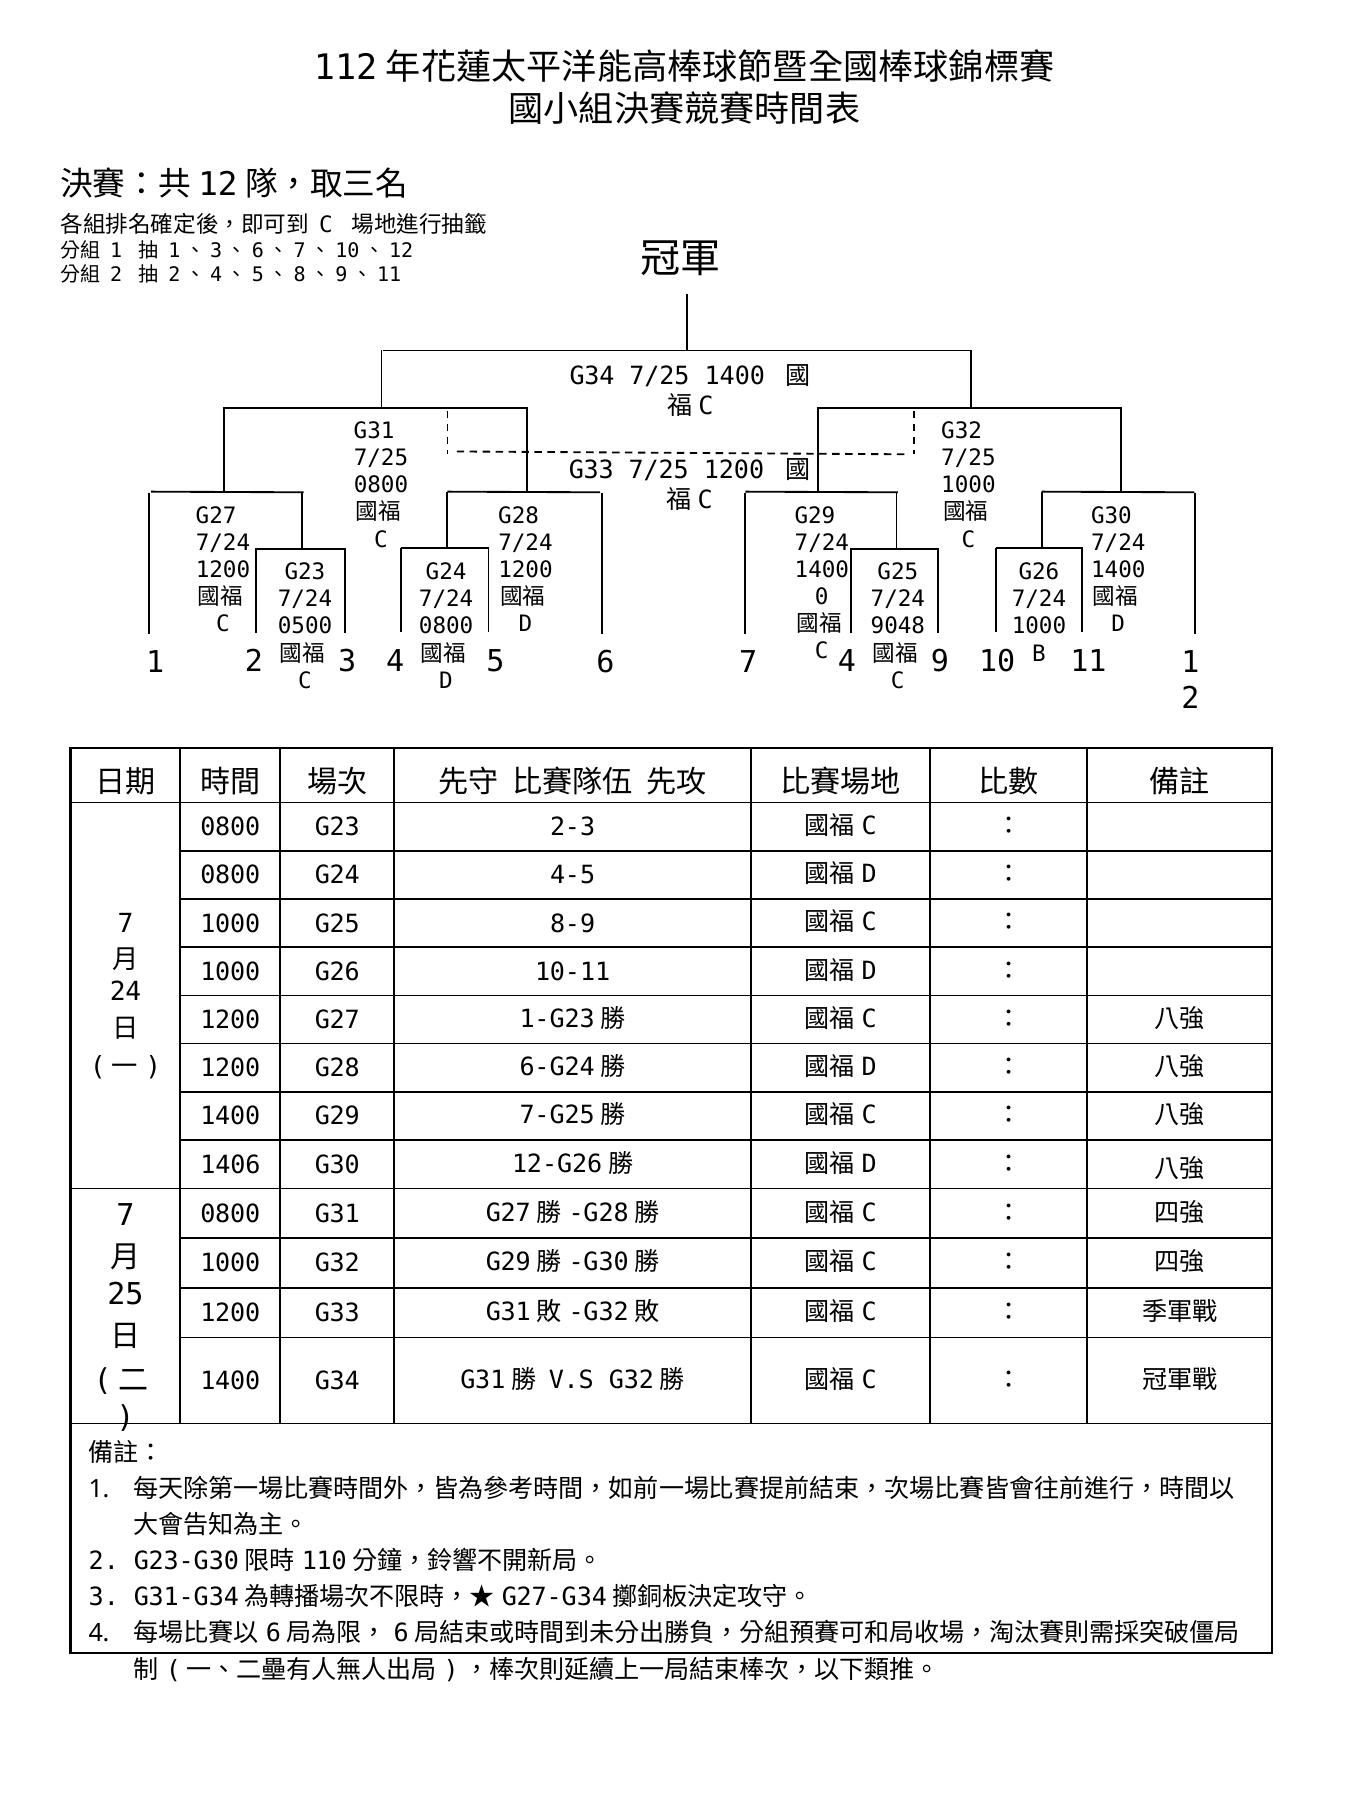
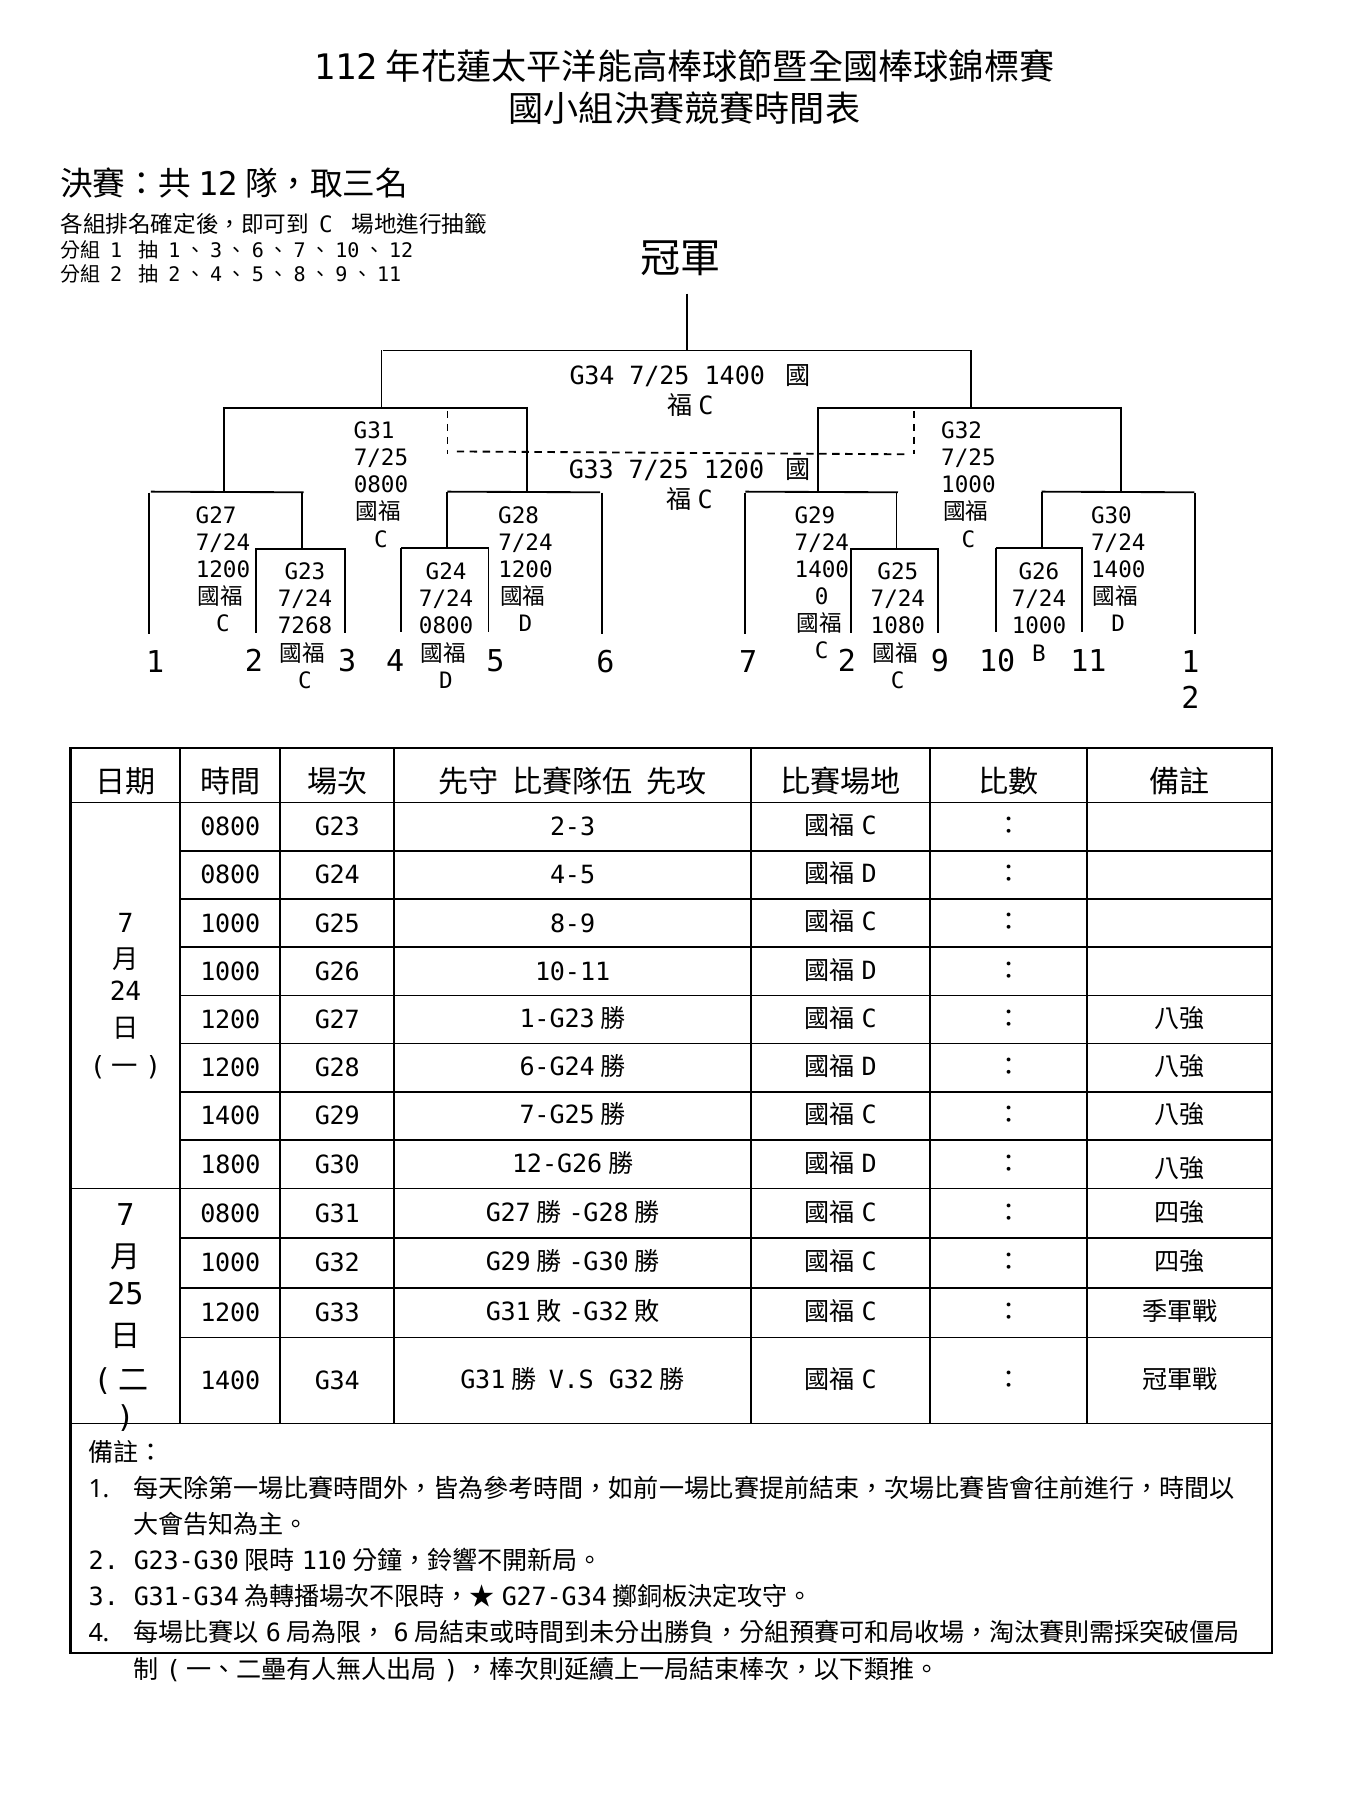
0500: 0500 -> 7268
9048: 9048 -> 1080
7 4: 4 -> 2
1406: 1406 -> 1800
